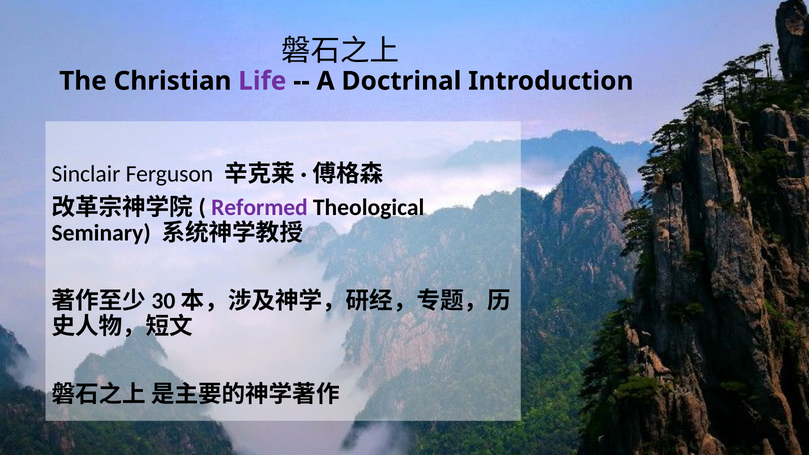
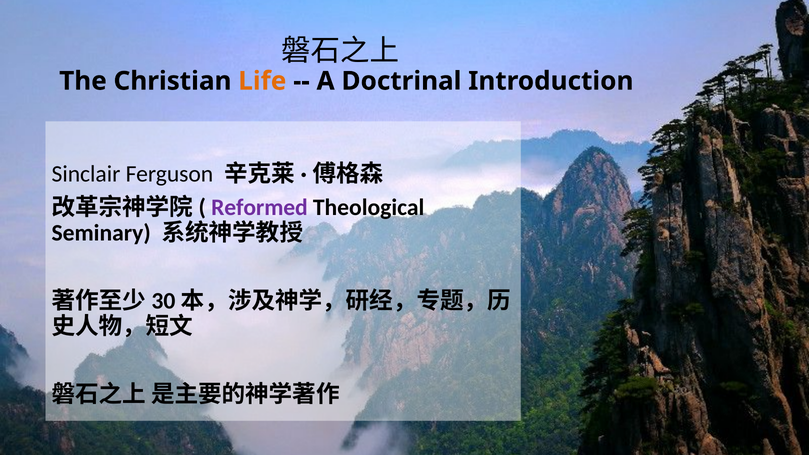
Life colour: purple -> orange
